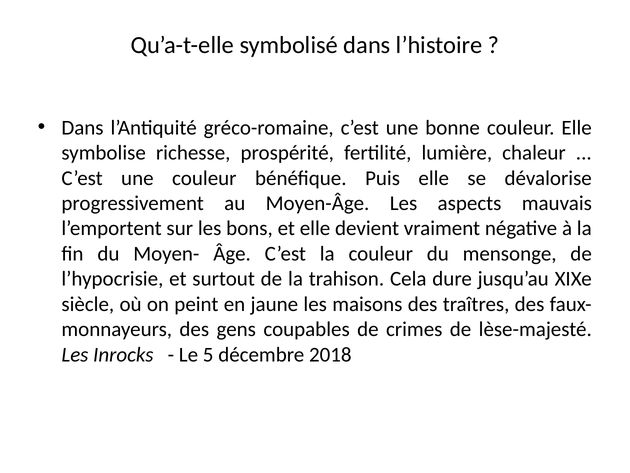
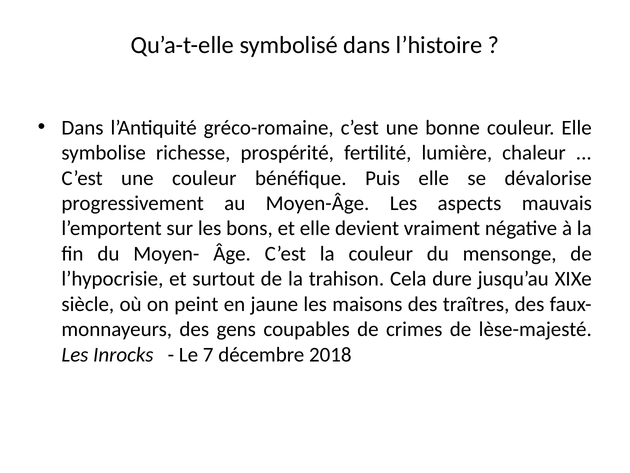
5: 5 -> 7
